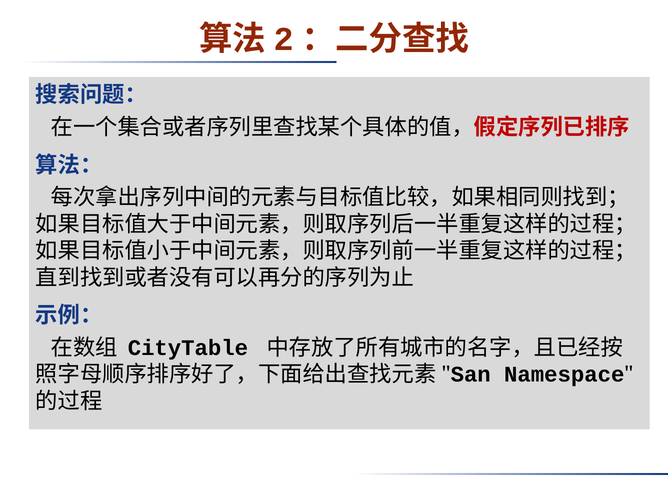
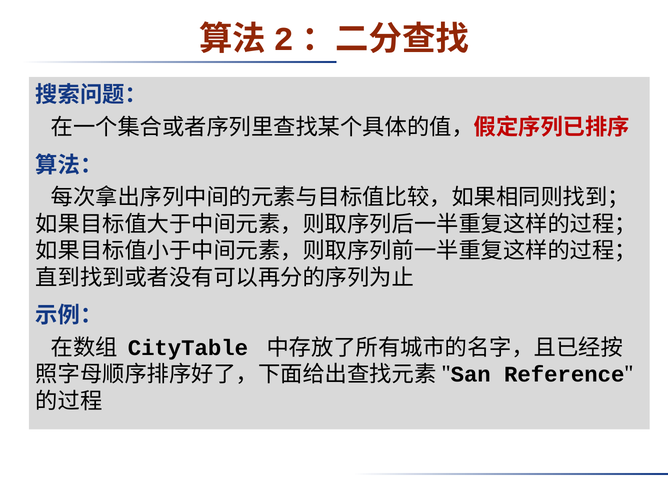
Namespace: Namespace -> Reference
